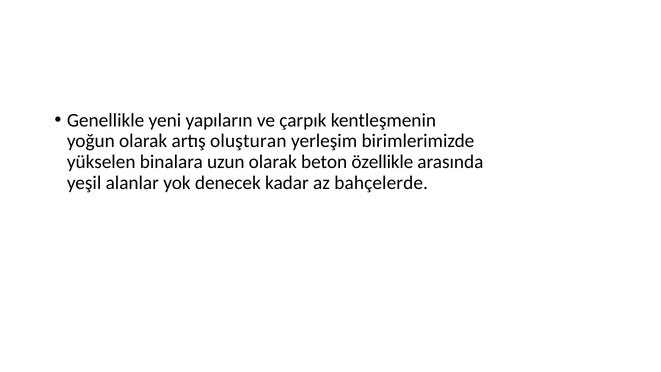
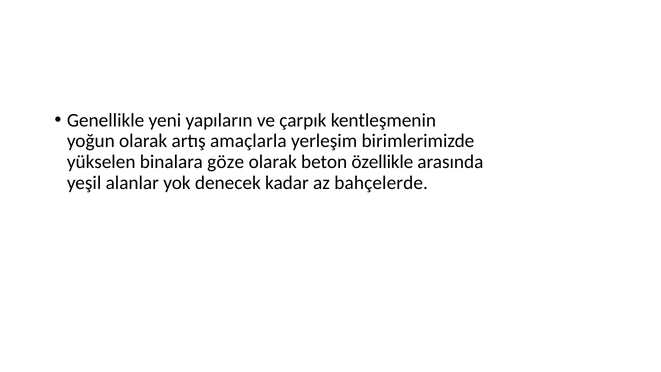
oluşturan: oluşturan -> amaçlarla
uzun: uzun -> göze
